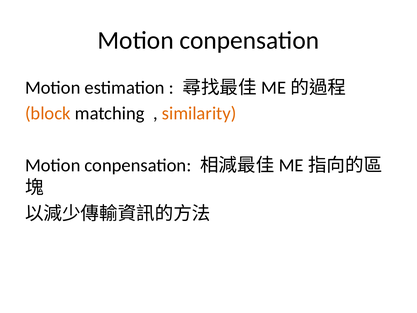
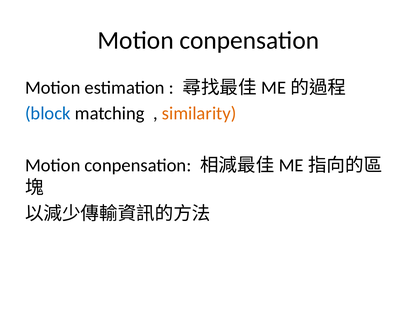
block colour: orange -> blue
